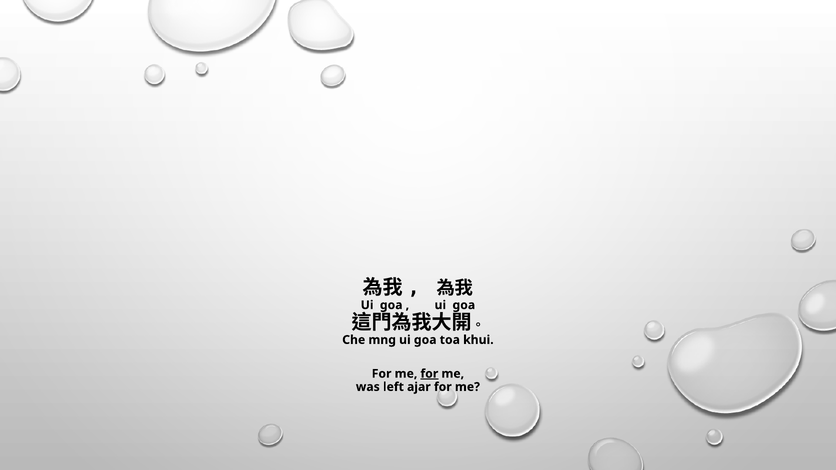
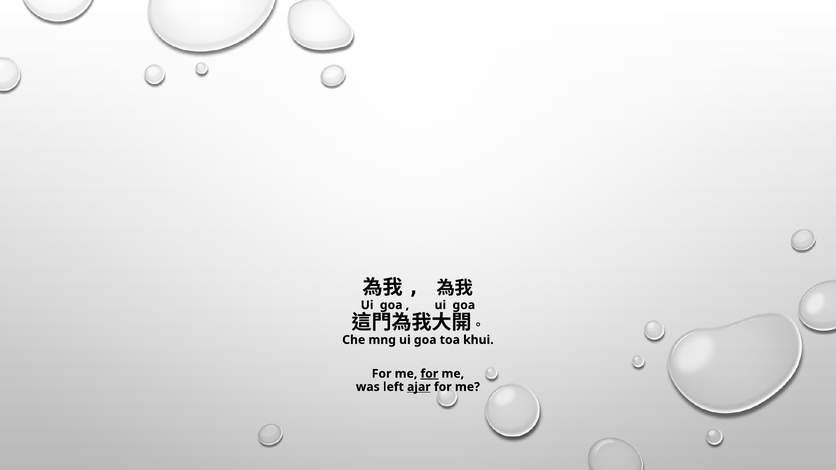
ajar underline: none -> present
